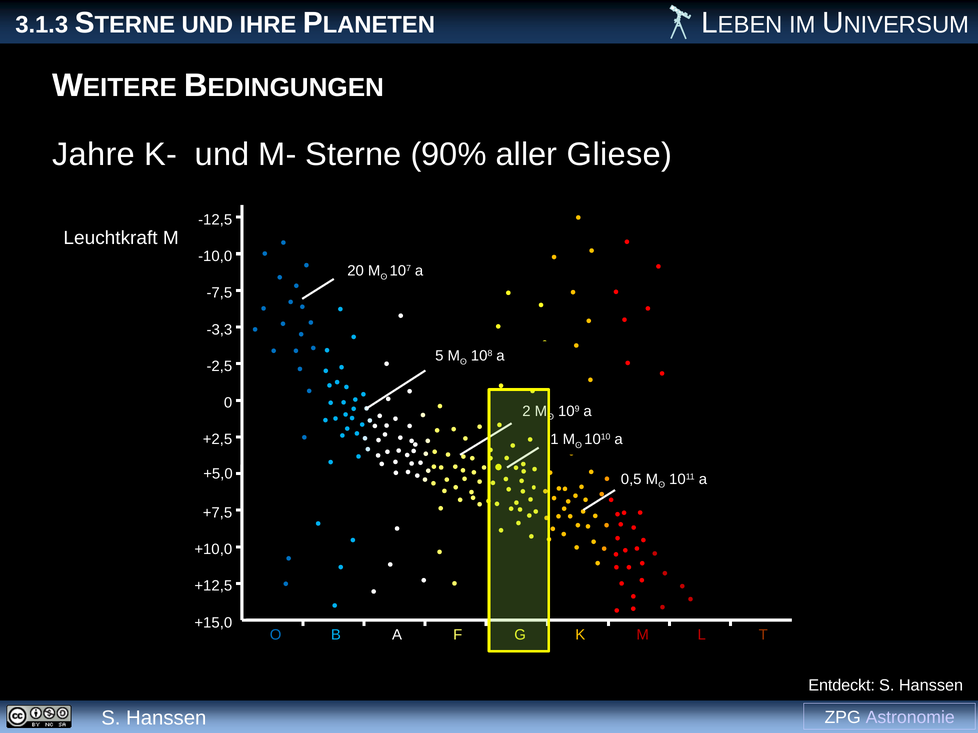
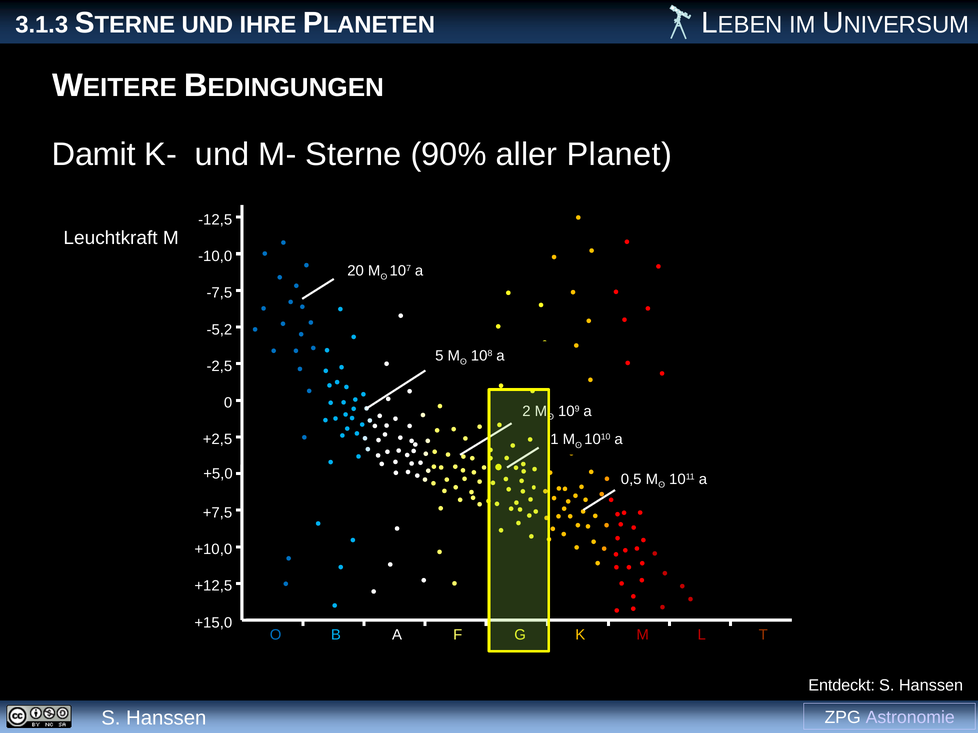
Jahre: Jahre -> Damit
Gliese: Gliese -> Planet
-3,3: -3,3 -> -5,2
